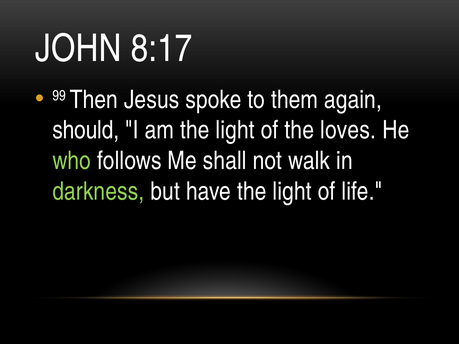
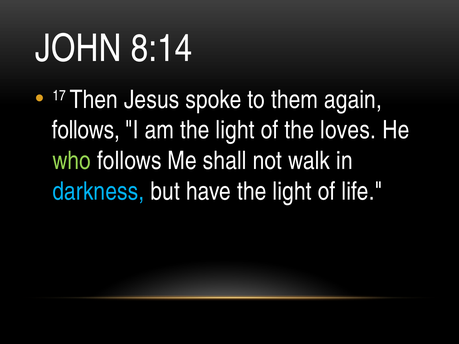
8:17: 8:17 -> 8:14
99: 99 -> 17
should at (86, 130): should -> follows
darkness colour: light green -> light blue
